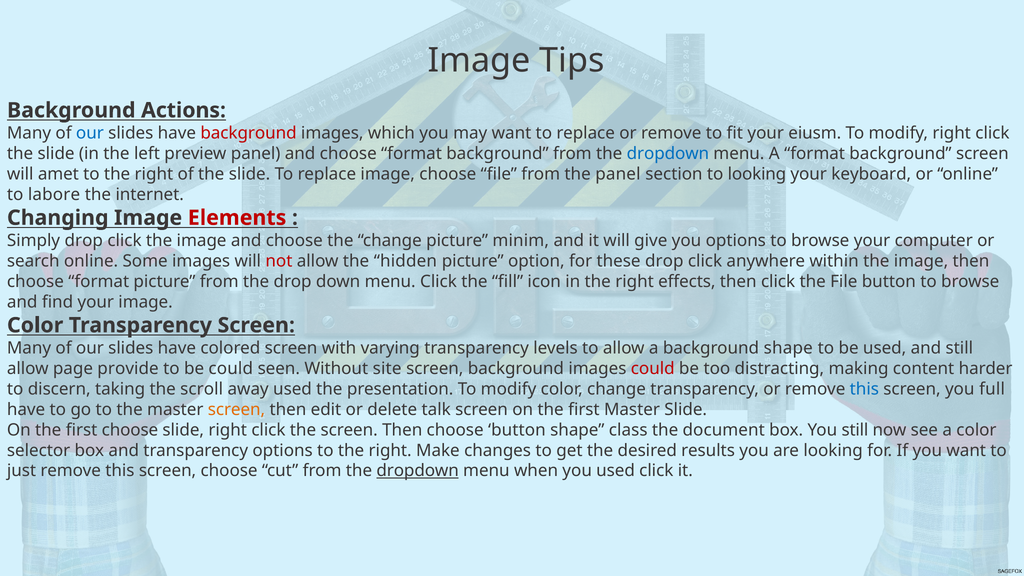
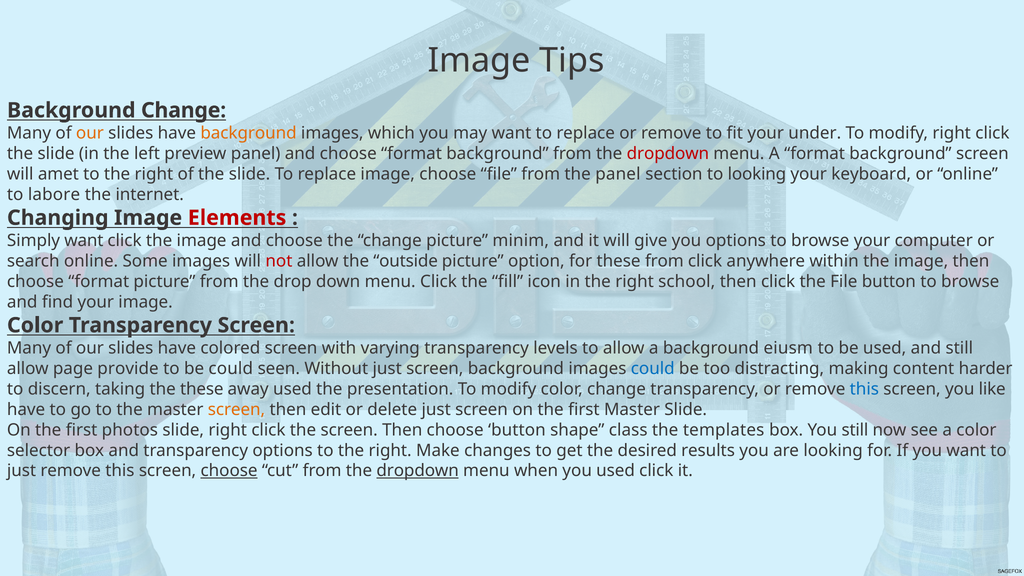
Background Actions: Actions -> Change
our at (90, 133) colour: blue -> orange
background at (249, 133) colour: red -> orange
eiusm: eiusm -> under
dropdown at (668, 154) colour: blue -> red
Simply drop: drop -> want
hidden: hidden -> outside
these drop: drop -> from
effects: effects -> school
background shape: shape -> eiusm
Without site: site -> just
could at (653, 369) colour: red -> blue
the scroll: scroll -> these
full: full -> like
delete talk: talk -> just
first choose: choose -> photos
document: document -> templates
choose at (229, 471) underline: none -> present
